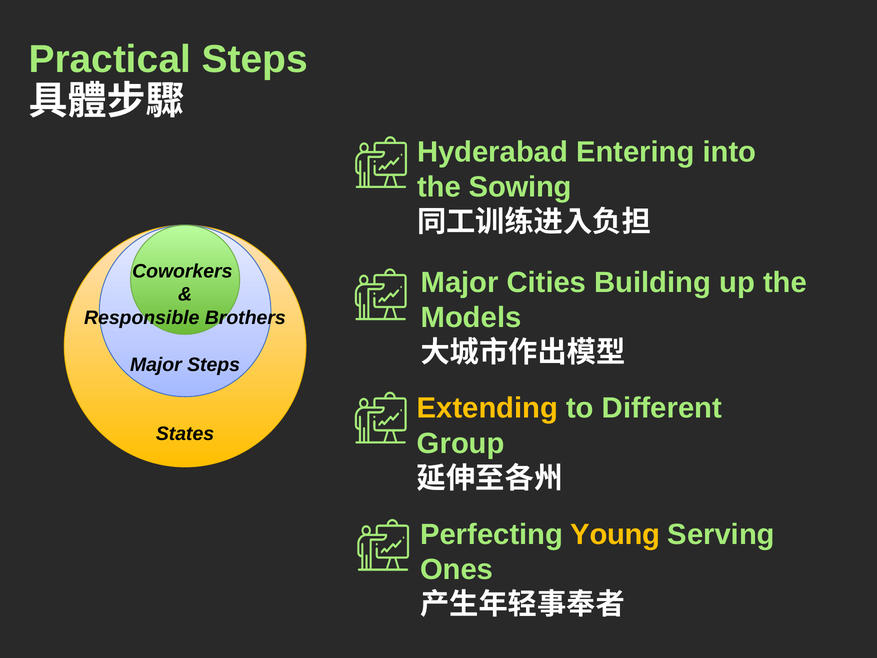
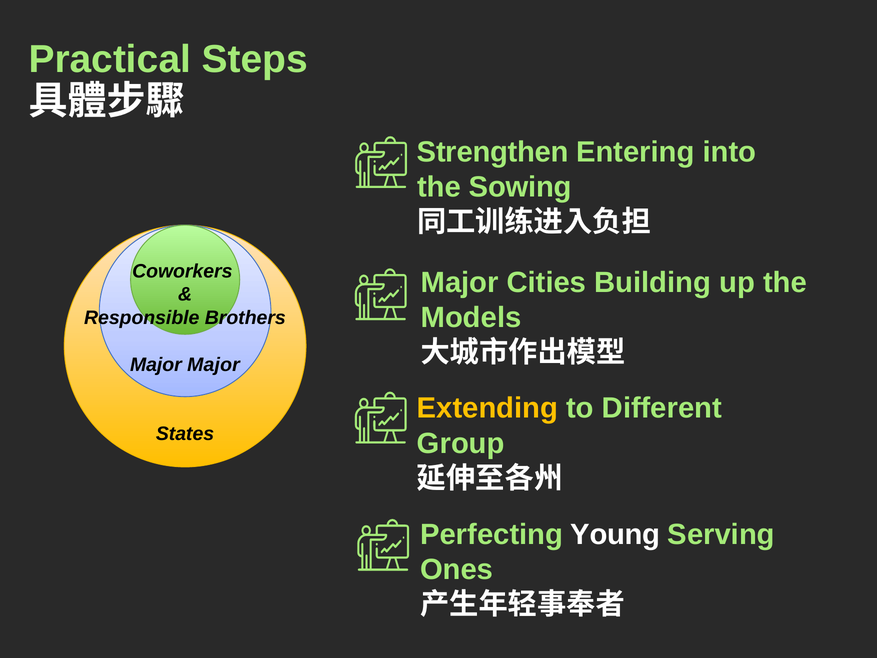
Hyderabad: Hyderabad -> Strengthen
Major Steps: Steps -> Major
Young colour: yellow -> white
